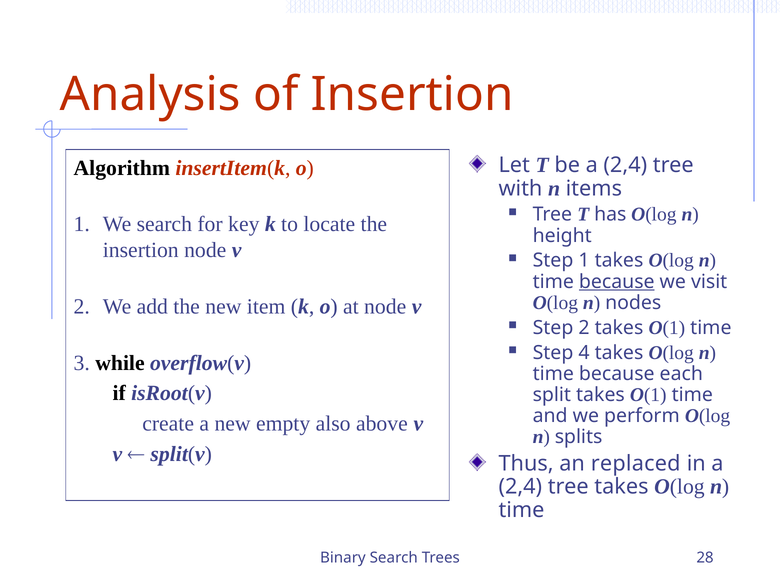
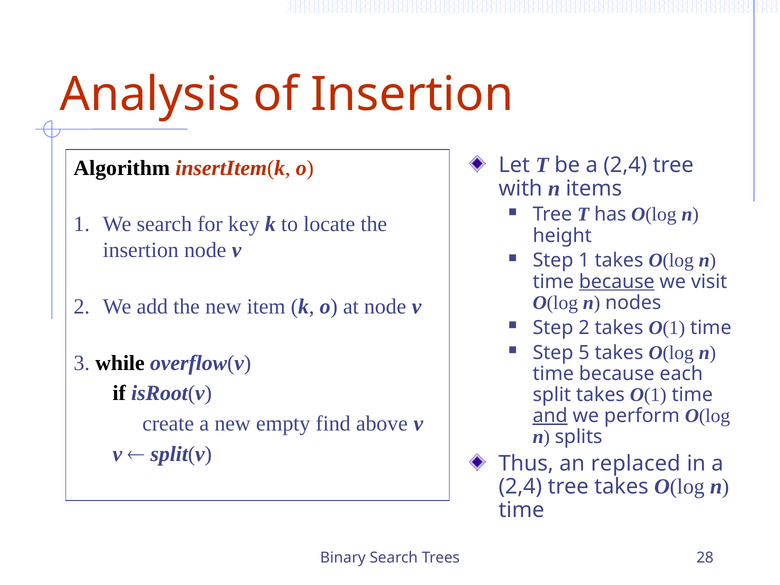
4: 4 -> 5
and underline: none -> present
also: also -> find
